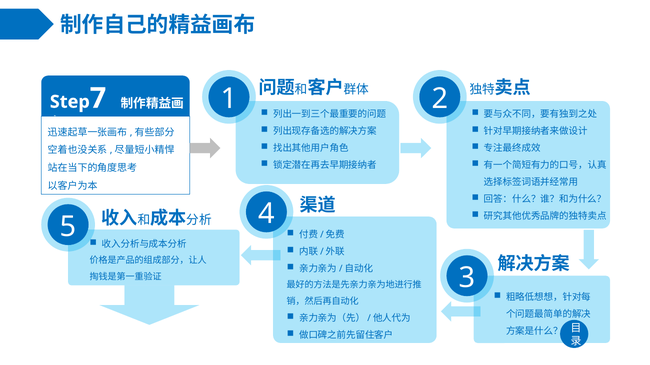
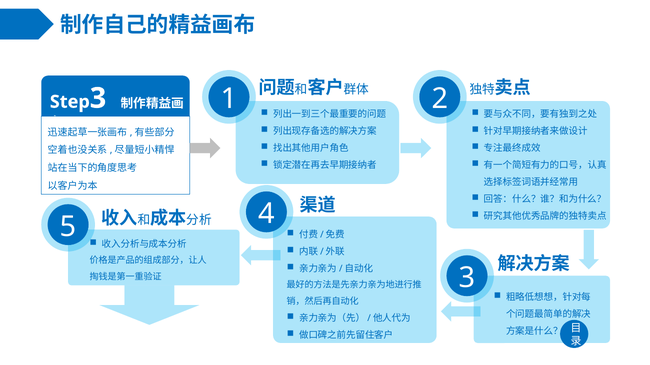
7 at (98, 98): 7 -> 3
